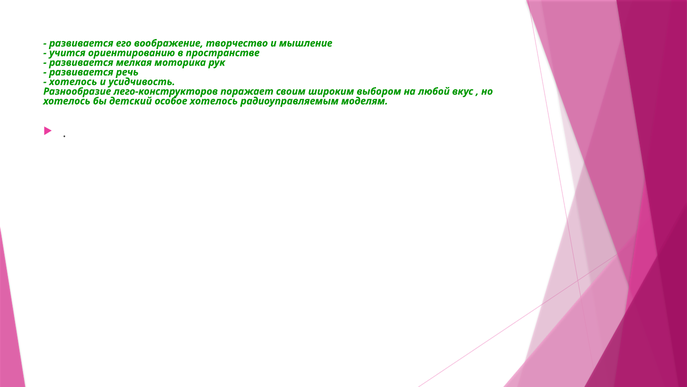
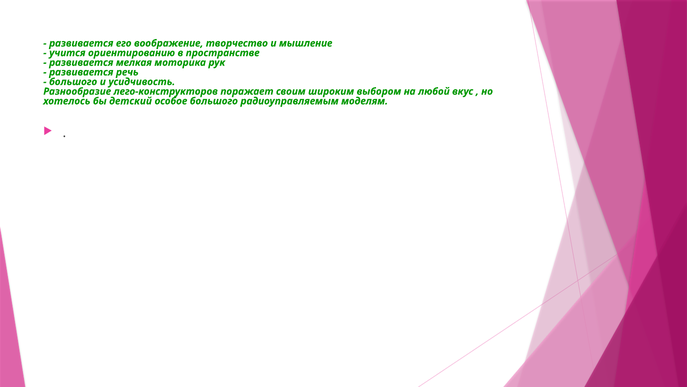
хотелось at (73, 82): хотелось -> большого
особое хотелось: хотелось -> большого
